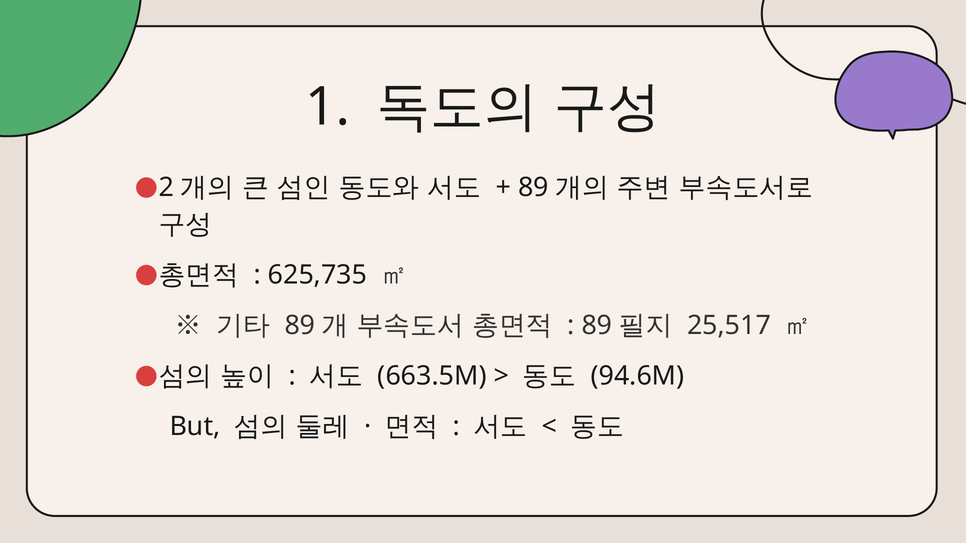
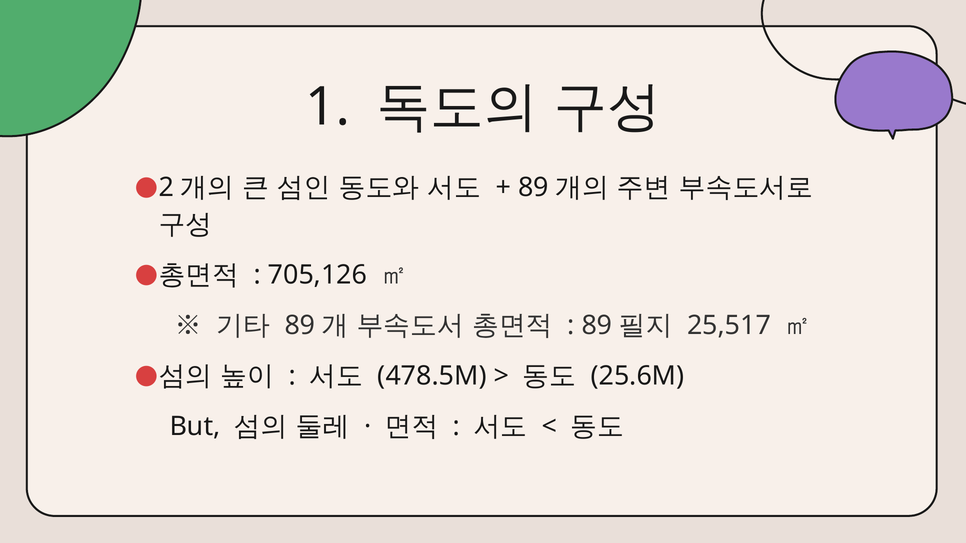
625,735: 625,735 -> 705,126
663.5M: 663.5M -> 478.5M
94.6M: 94.6M -> 25.6M
